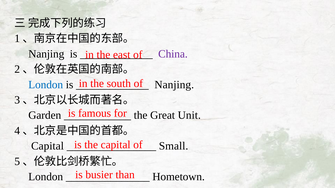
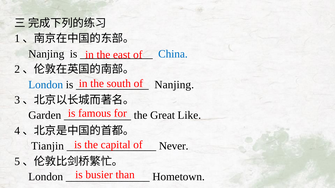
China colour: purple -> blue
Unit: Unit -> Like
Capital at (48, 146): Capital -> Tianjin
Small: Small -> Never
